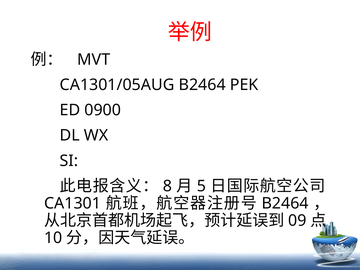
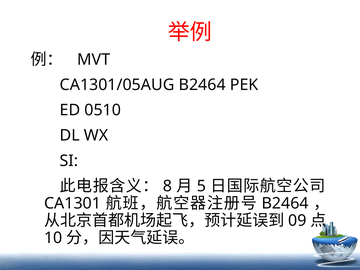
0900: 0900 -> 0510
